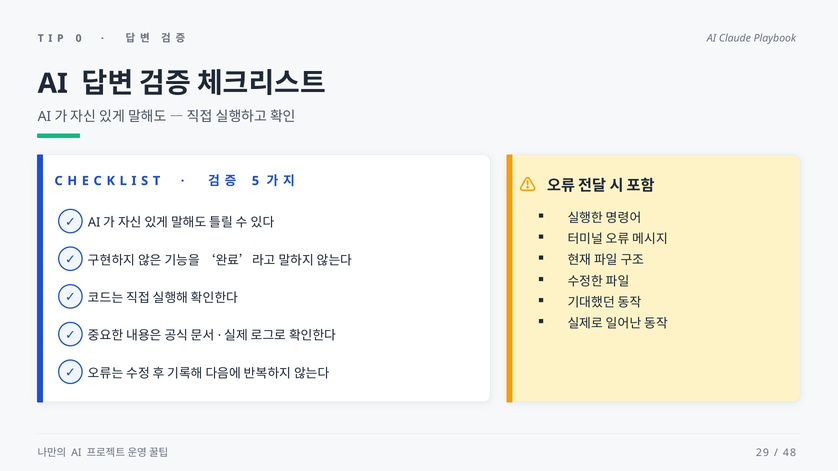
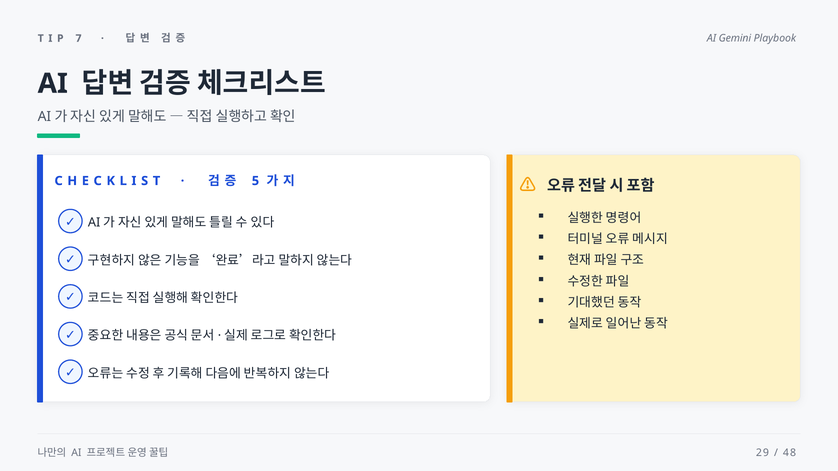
0: 0 -> 7
Claude: Claude -> Gemini
